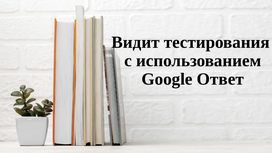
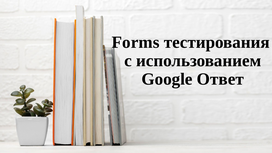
Видит: Видит -> Forms
